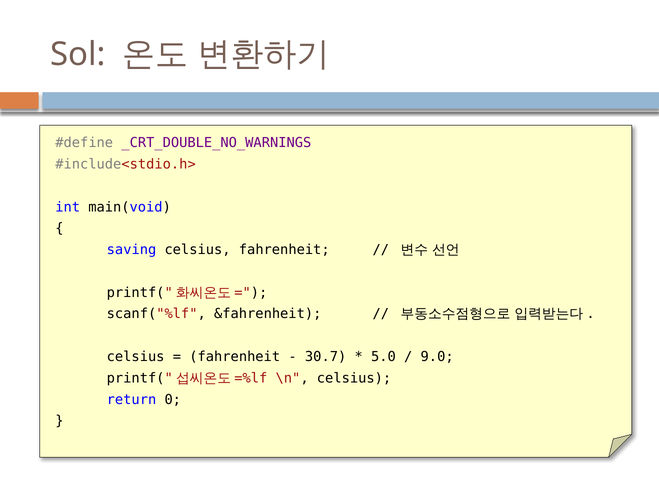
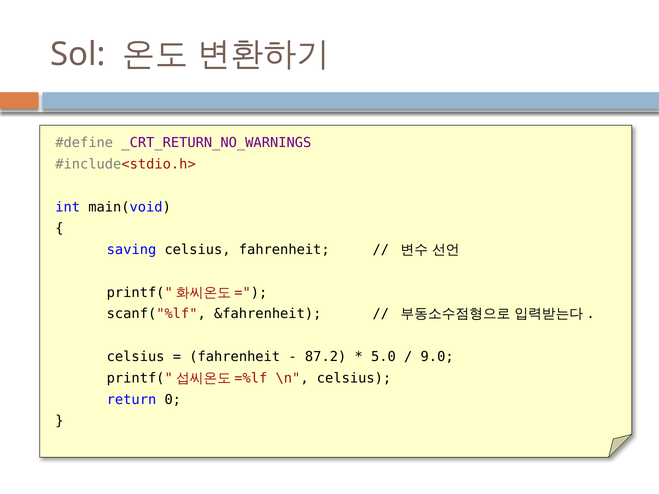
_CRT_DOUBLE_NO_WARNINGS: _CRT_DOUBLE_NO_WARNINGS -> _CRT_RETURN_NO_WARNINGS
30.7: 30.7 -> 87.2
